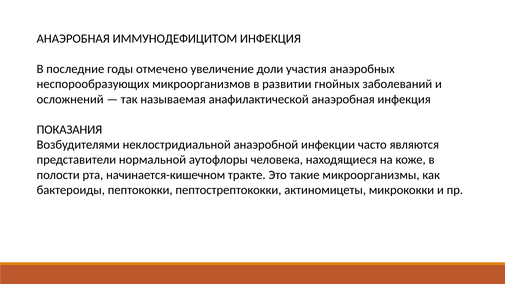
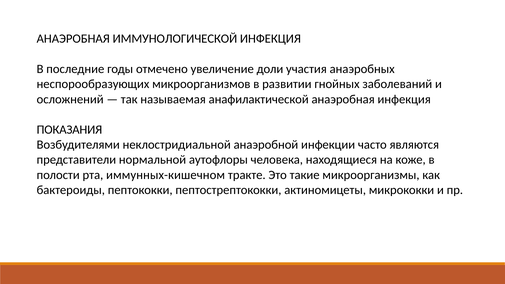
ИММУНОДЕФИЦИТОМ: ИММУНОДЕФИЦИТОМ -> ИММУНОЛОГИЧЕСКОЙ
начинается-кишечном: начинается-кишечном -> иммунных-кишечном
